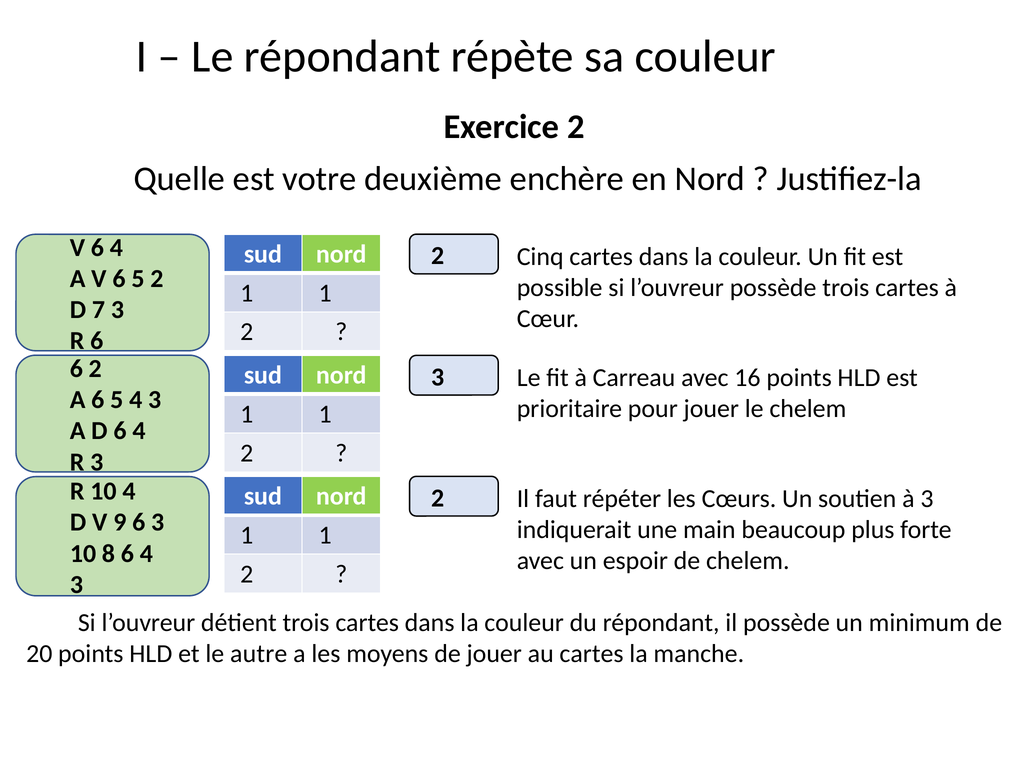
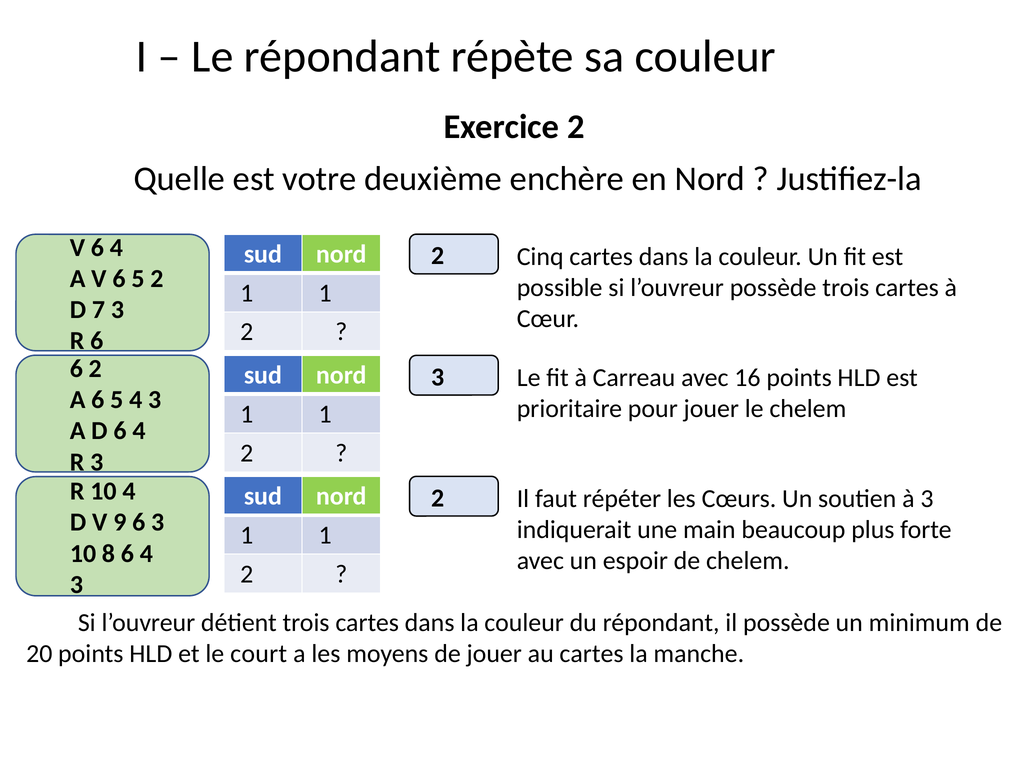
autre: autre -> court
